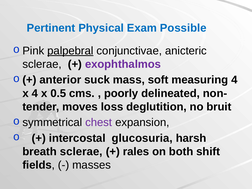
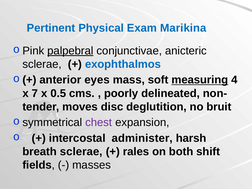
Possible: Possible -> Marikina
exophthalmos colour: purple -> blue
suck: suck -> eyes
measuring underline: none -> present
x 4: 4 -> 7
loss: loss -> disc
glucosuria: glucosuria -> administer
